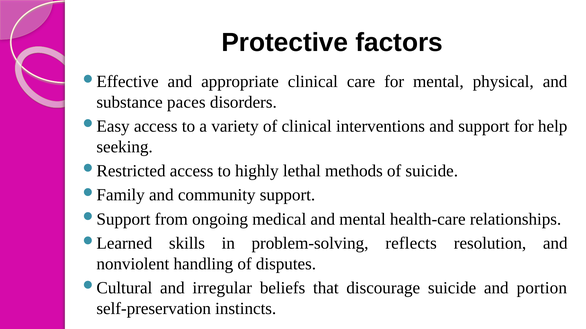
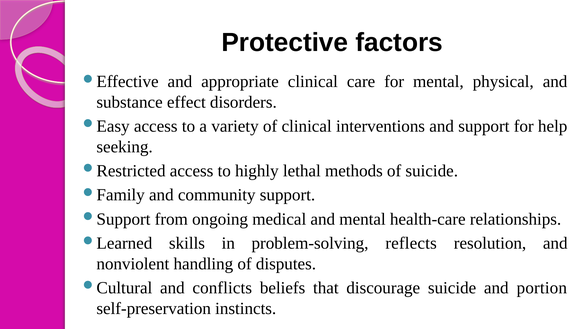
paces: paces -> effect
irregular: irregular -> conflicts
